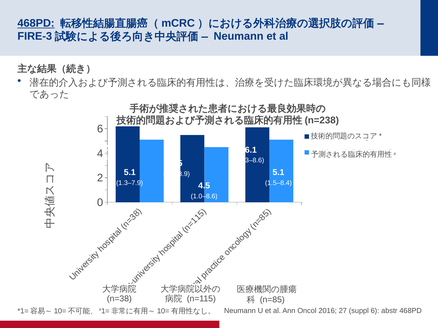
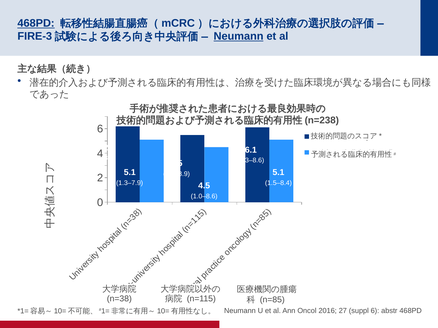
Neumann at (239, 36) underline: none -> present
